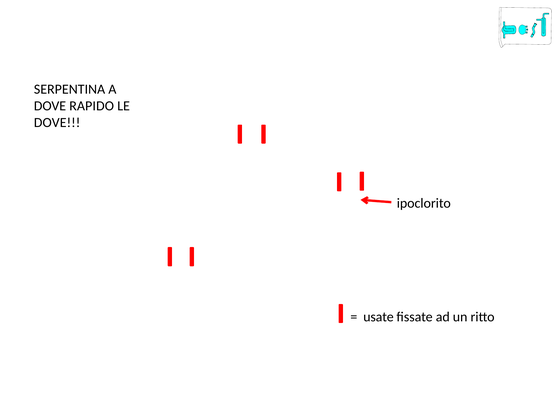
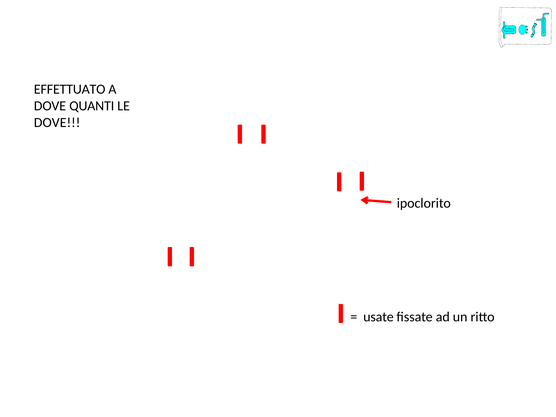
SERPENTINA: SERPENTINA -> EFFETTUATO
RAPIDO: RAPIDO -> QUANTI
